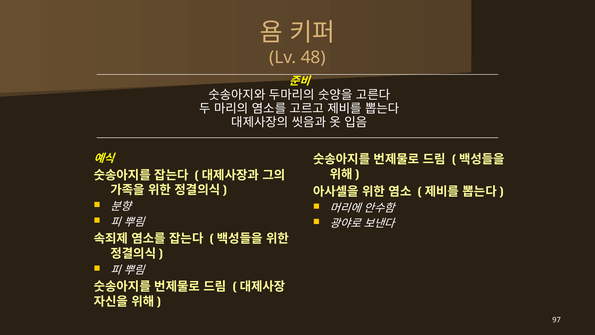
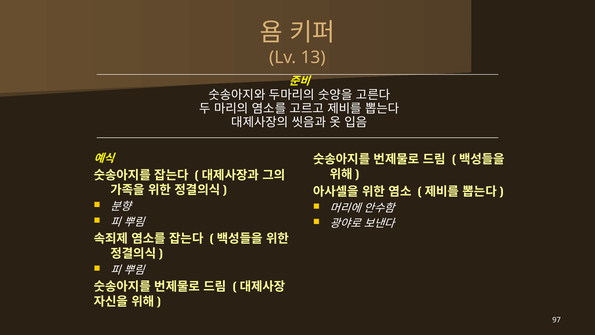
48: 48 -> 13
